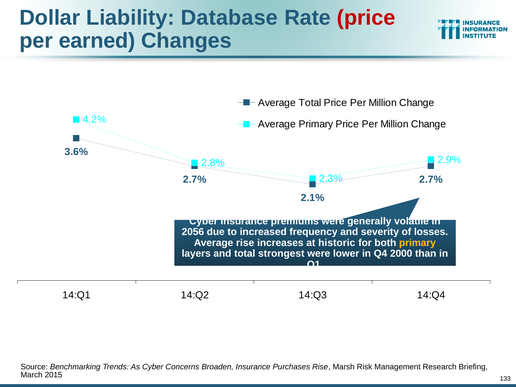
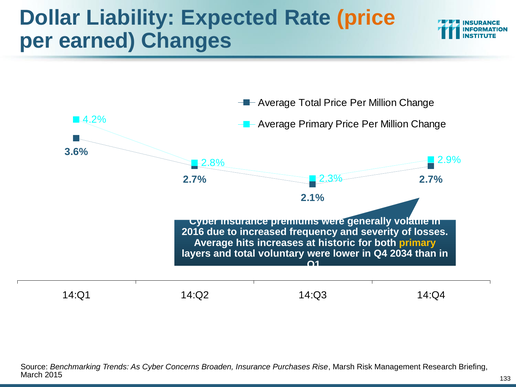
Database: Database -> Expected
price at (366, 18) colour: red -> orange
2056: 2056 -> 2016
Average rise: rise -> hits
strongest: strongest -> voluntary
2000: 2000 -> 2034
